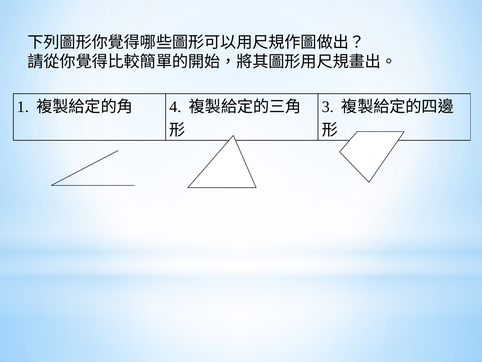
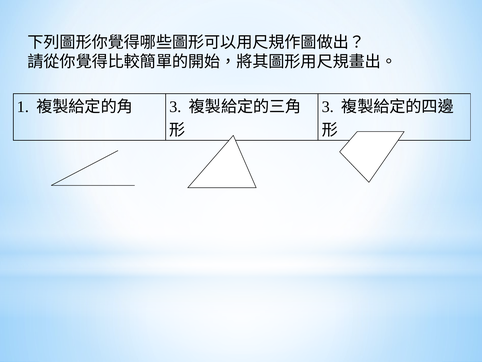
4 at (175, 107): 4 -> 3
